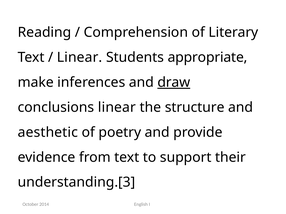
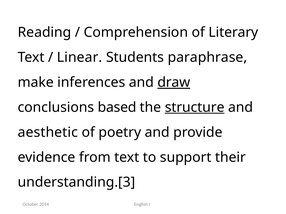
appropriate: appropriate -> paraphrase
conclusions linear: linear -> based
structure underline: none -> present
